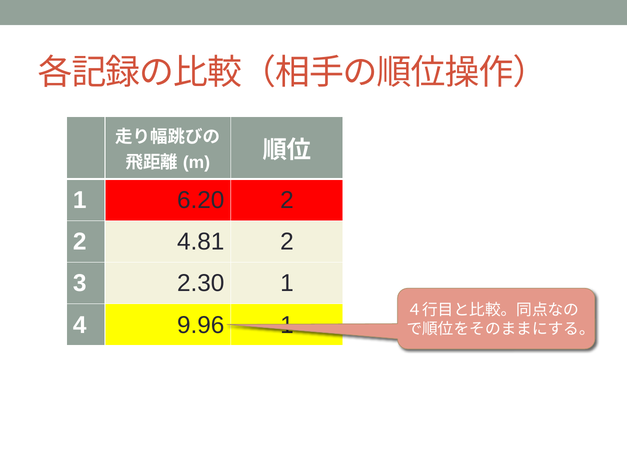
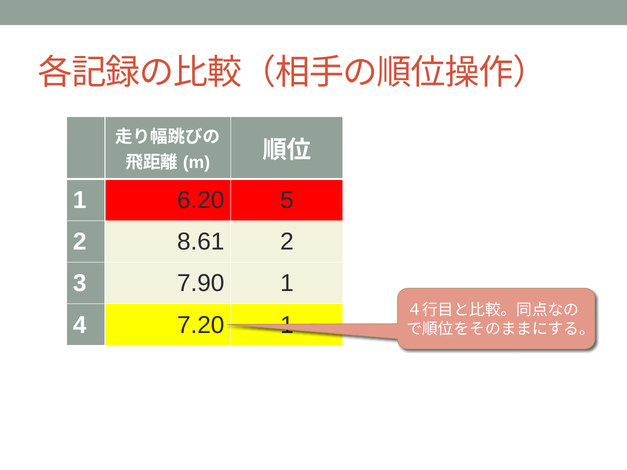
6.20 2: 2 -> 5
4.81: 4.81 -> 8.61
2.30: 2.30 -> 7.90
9.96: 9.96 -> 7.20
